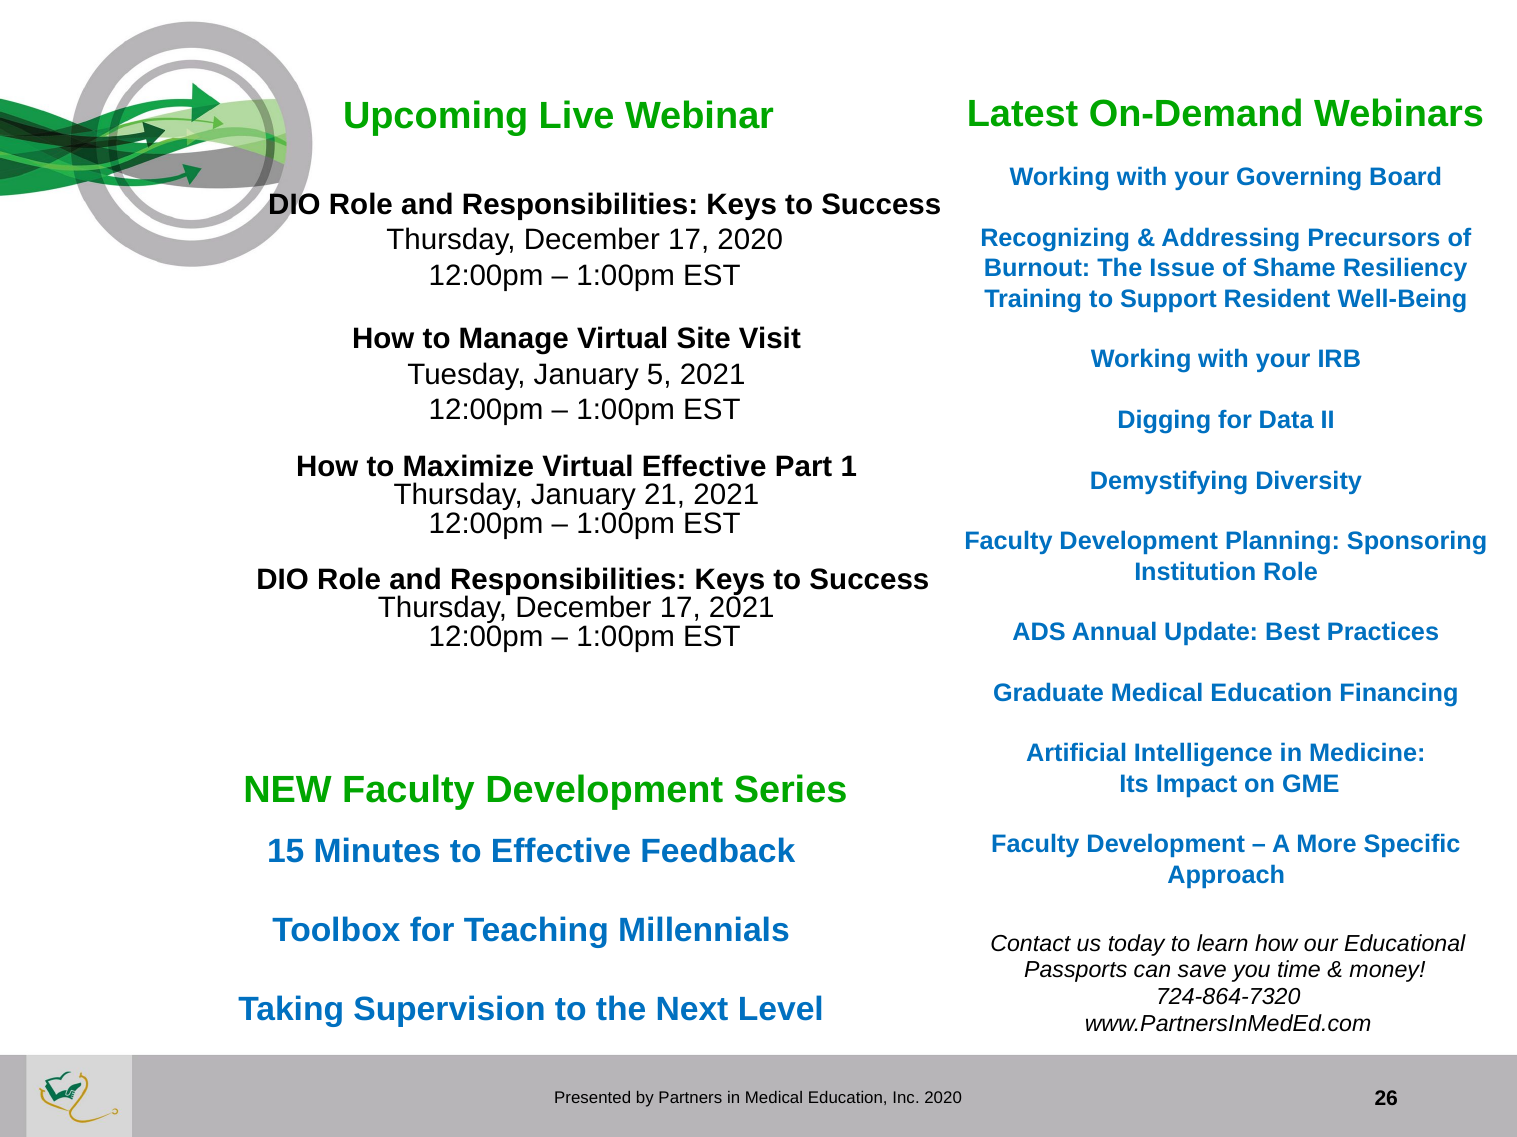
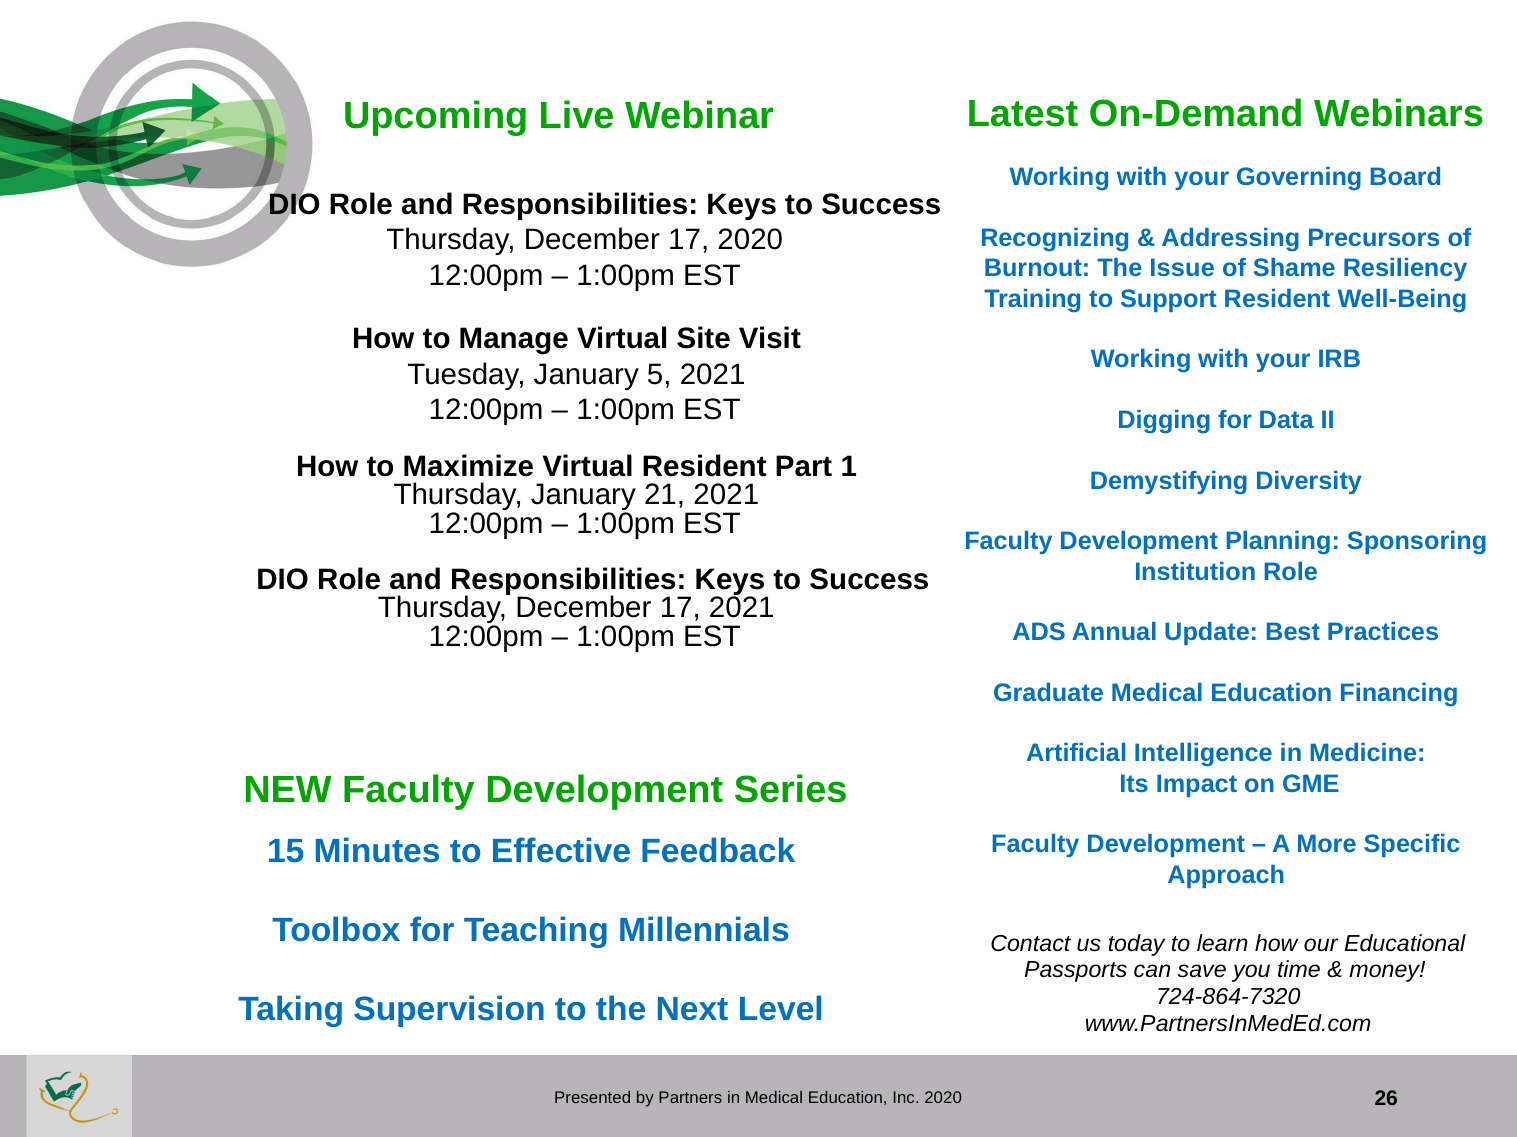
Virtual Effective: Effective -> Resident
